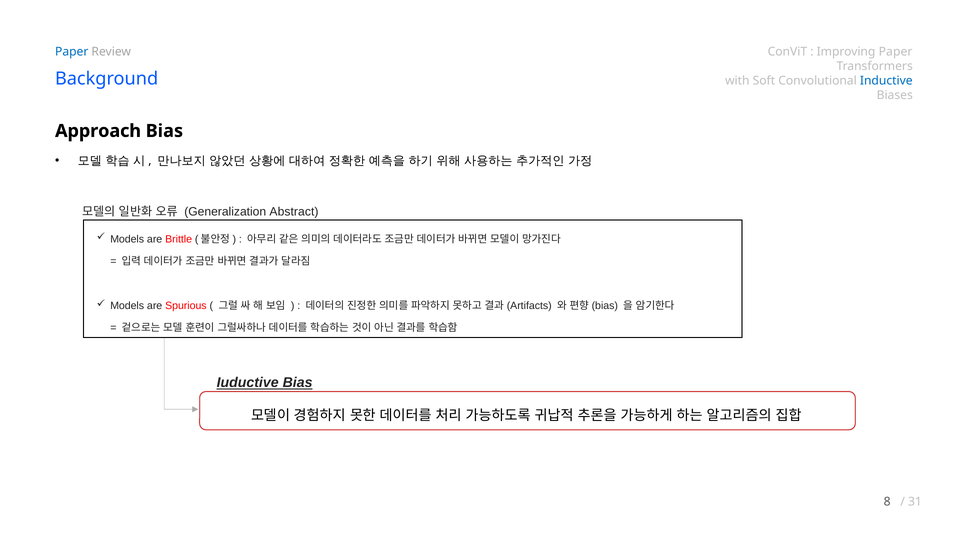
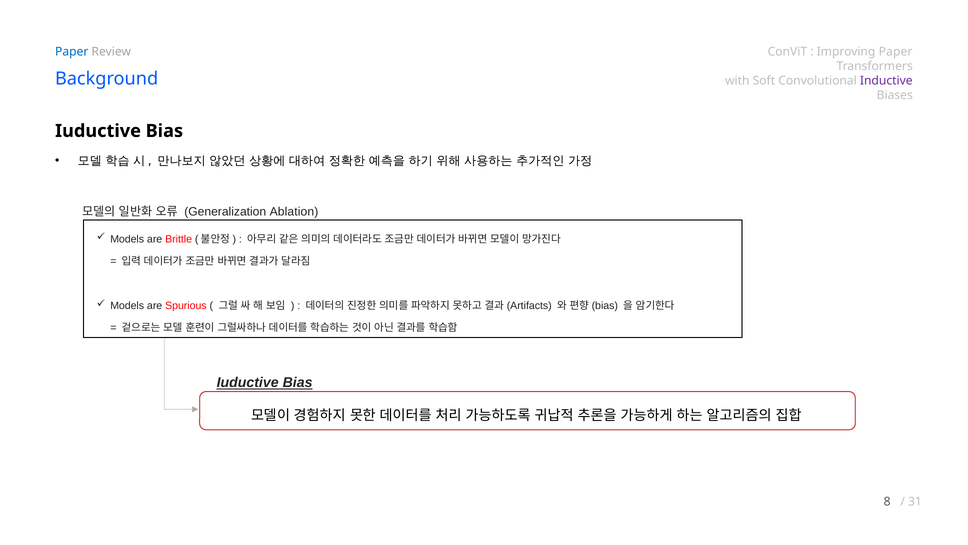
Inductive colour: blue -> purple
Approach at (98, 131): Approach -> Iuductive
Abstract: Abstract -> Ablation
